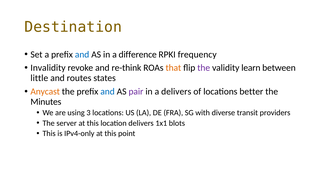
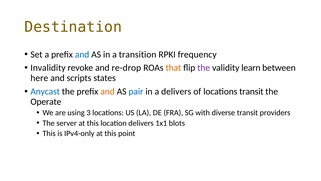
difference: difference -> transition
re-think: re-think -> re-drop
little: little -> here
routes: routes -> scripts
Anycast colour: orange -> blue
and at (108, 91) colour: blue -> orange
pair colour: purple -> blue
locations better: better -> transit
Minutes: Minutes -> Operate
